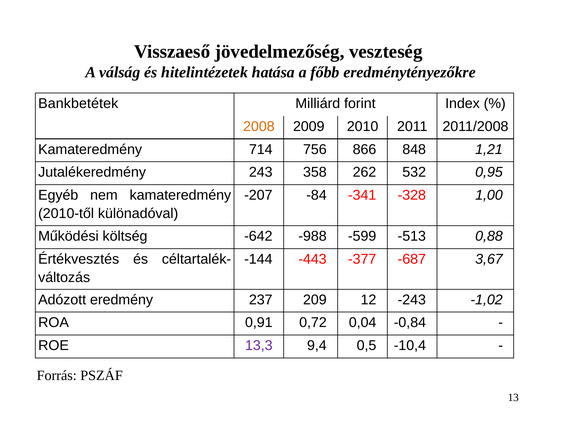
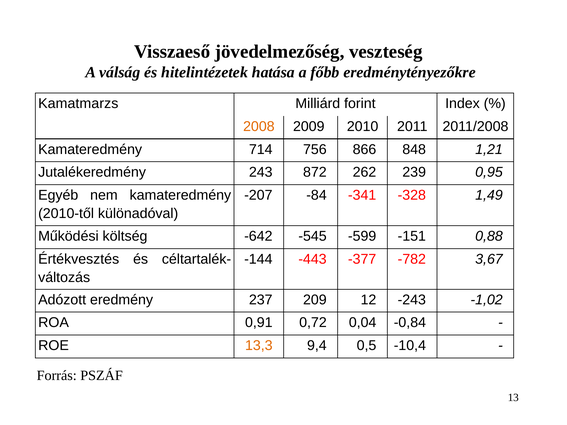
Bankbetétek: Bankbetétek -> Kamatmarzs
358: 358 -> 872
532: 532 -> 239
1,00: 1,00 -> 1,49
-988: -988 -> -545
-513: -513 -> -151
-687: -687 -> -782
13,3 colour: purple -> orange
